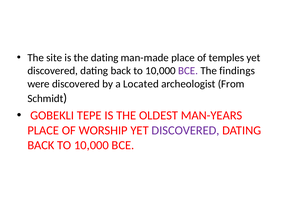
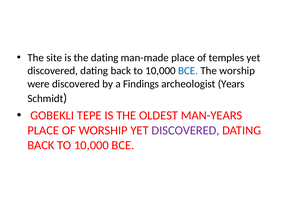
BCE at (188, 71) colour: purple -> blue
The findings: findings -> worship
Located: Located -> Findings
From: From -> Years
